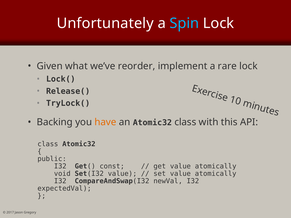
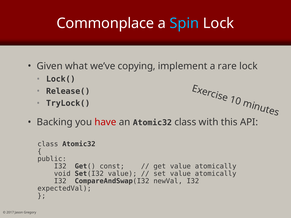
Unfortunately: Unfortunately -> Commonplace
reorder: reorder -> copying
have colour: orange -> red
